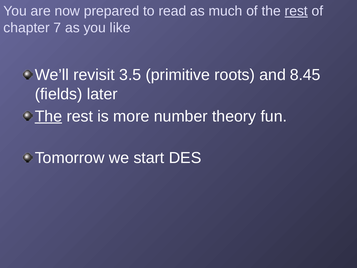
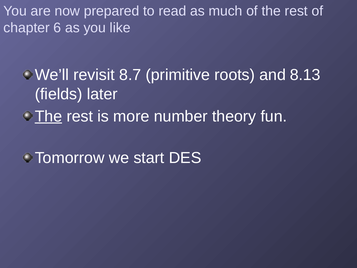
rest at (296, 11) underline: present -> none
7: 7 -> 6
3.5: 3.5 -> 8.7
8.45: 8.45 -> 8.13
